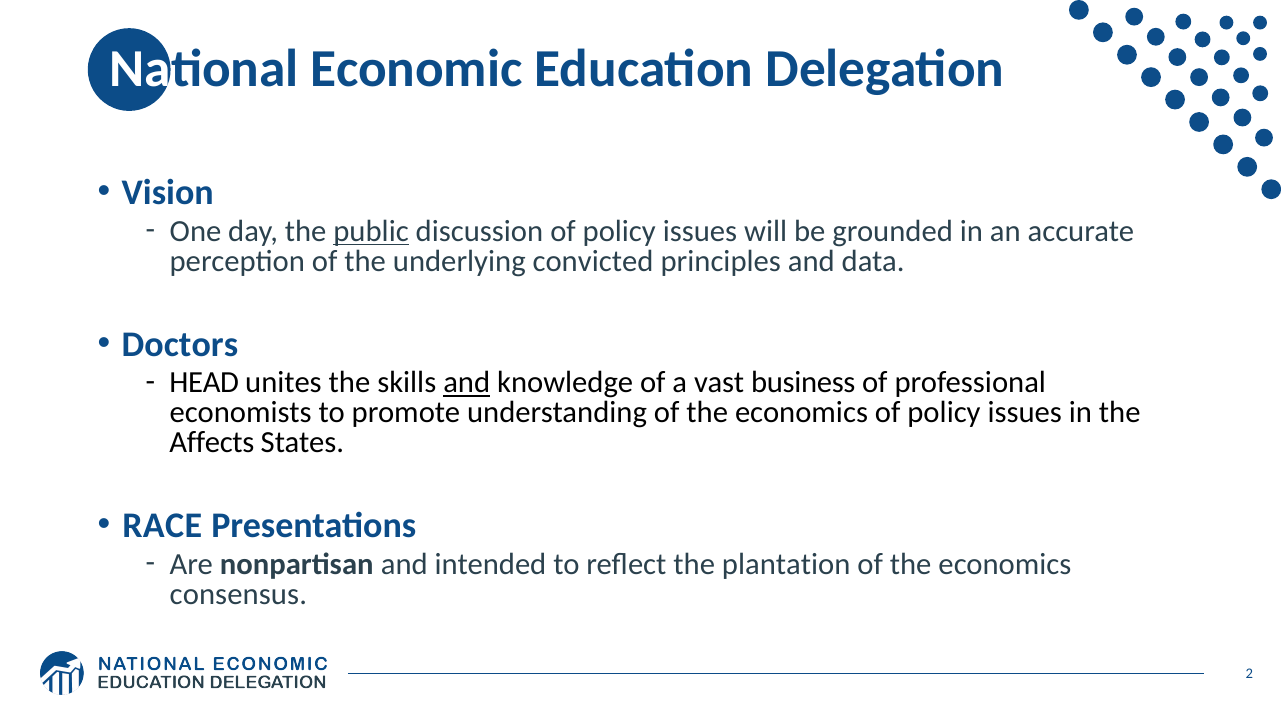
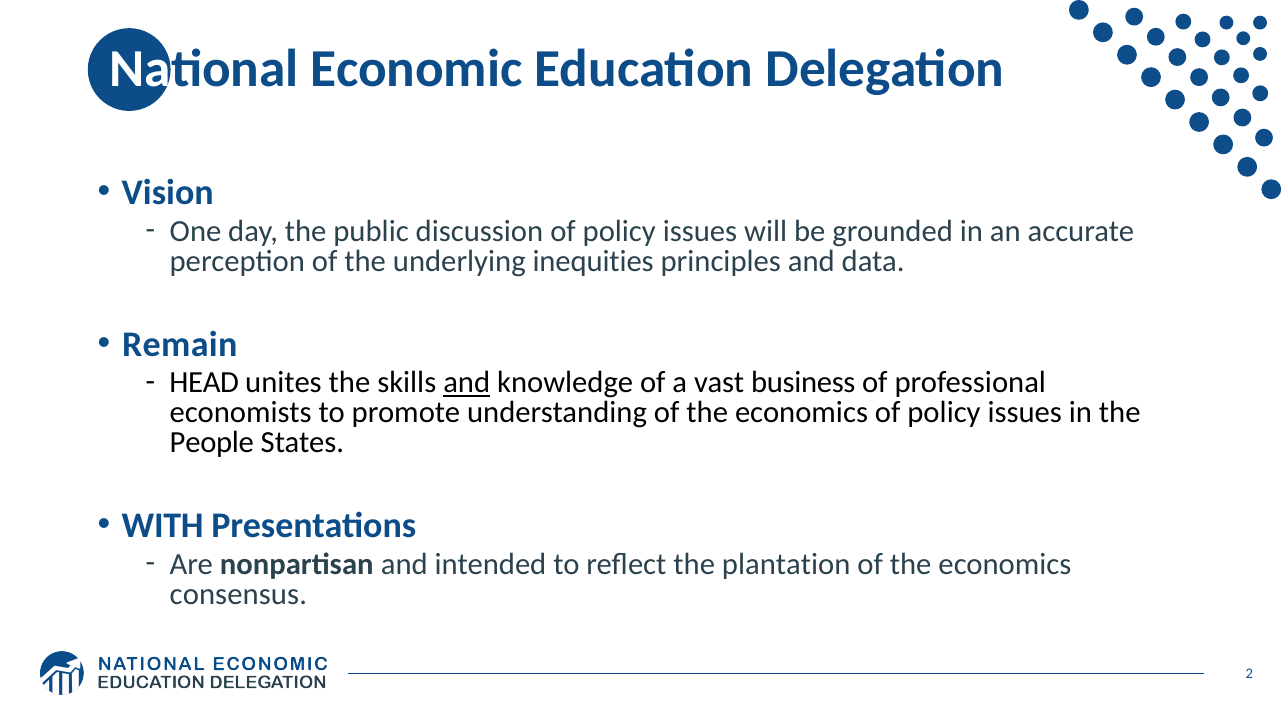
public underline: present -> none
convicted: convicted -> inequities
Doctors: Doctors -> Remain
Affects: Affects -> People
RACE: RACE -> WITH
